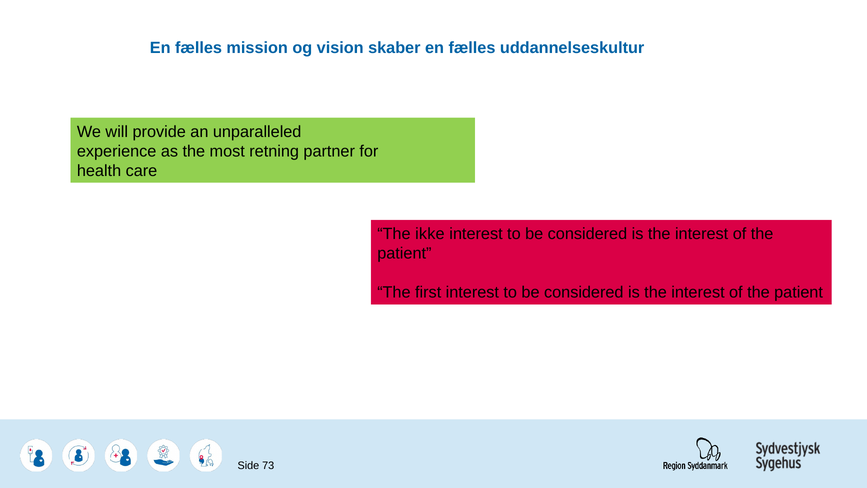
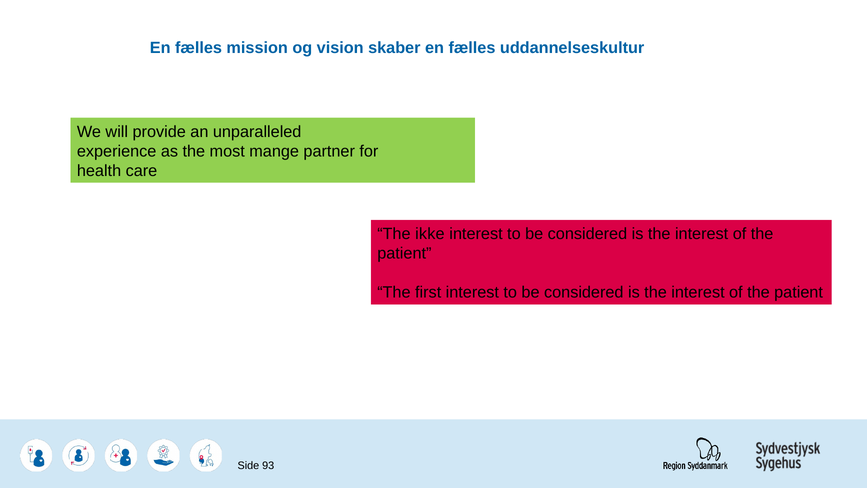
retning: retning -> mange
73: 73 -> 93
